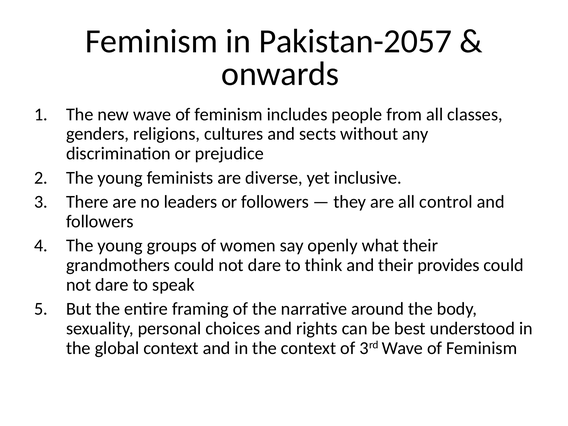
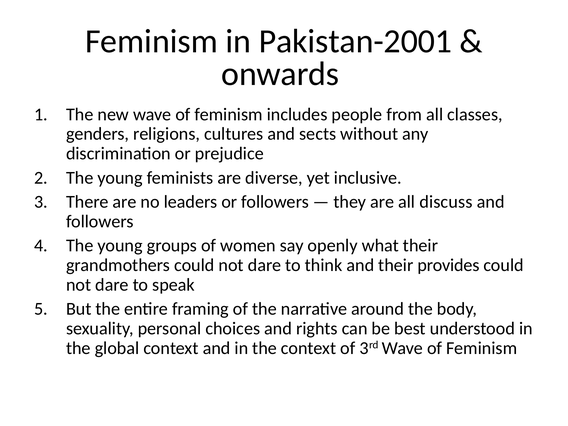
Pakistan-2057: Pakistan-2057 -> Pakistan-2001
control: control -> discuss
